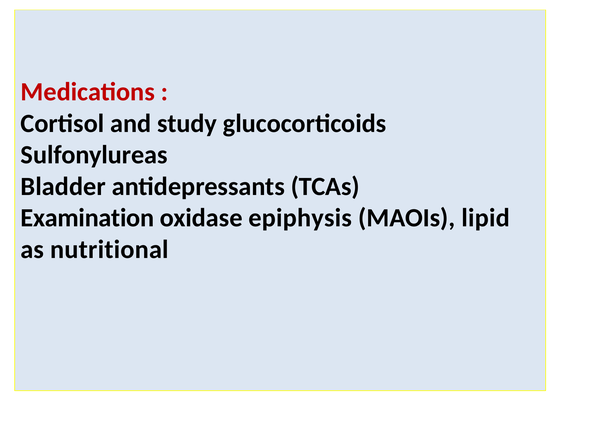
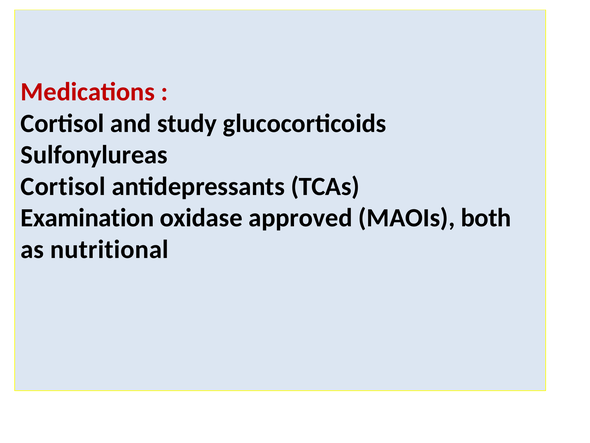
Bladder at (63, 186): Bladder -> Cortisol
epiphysis: epiphysis -> approved
lipid: lipid -> both
